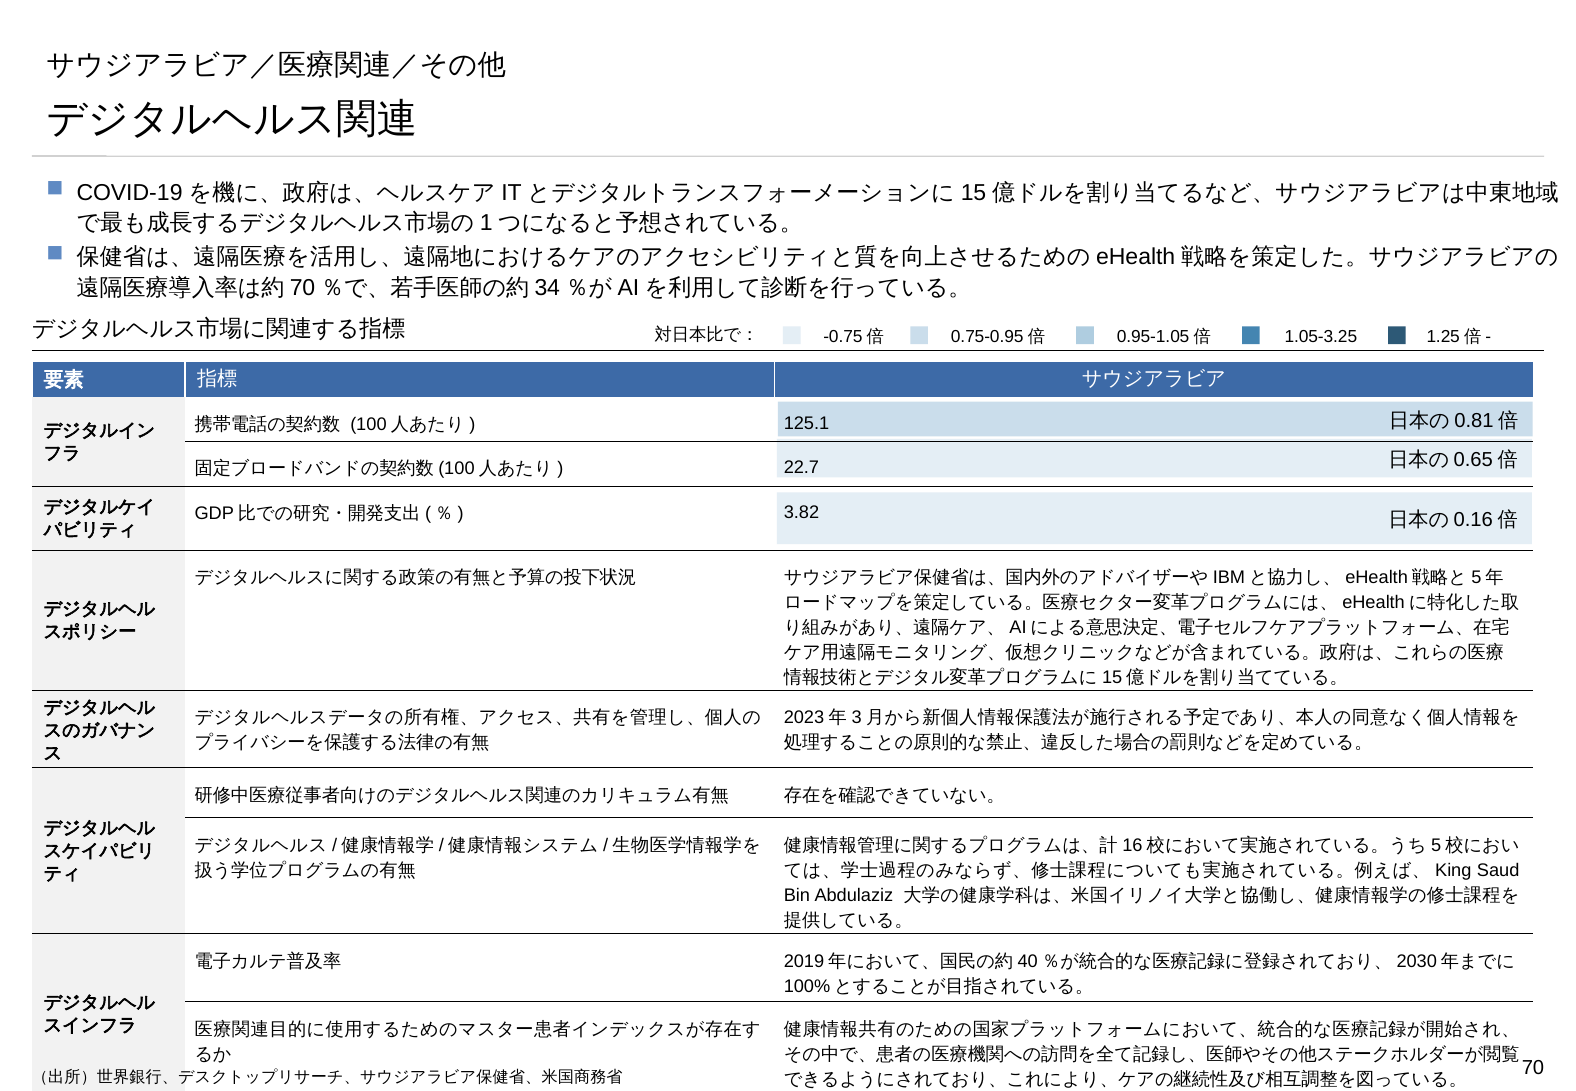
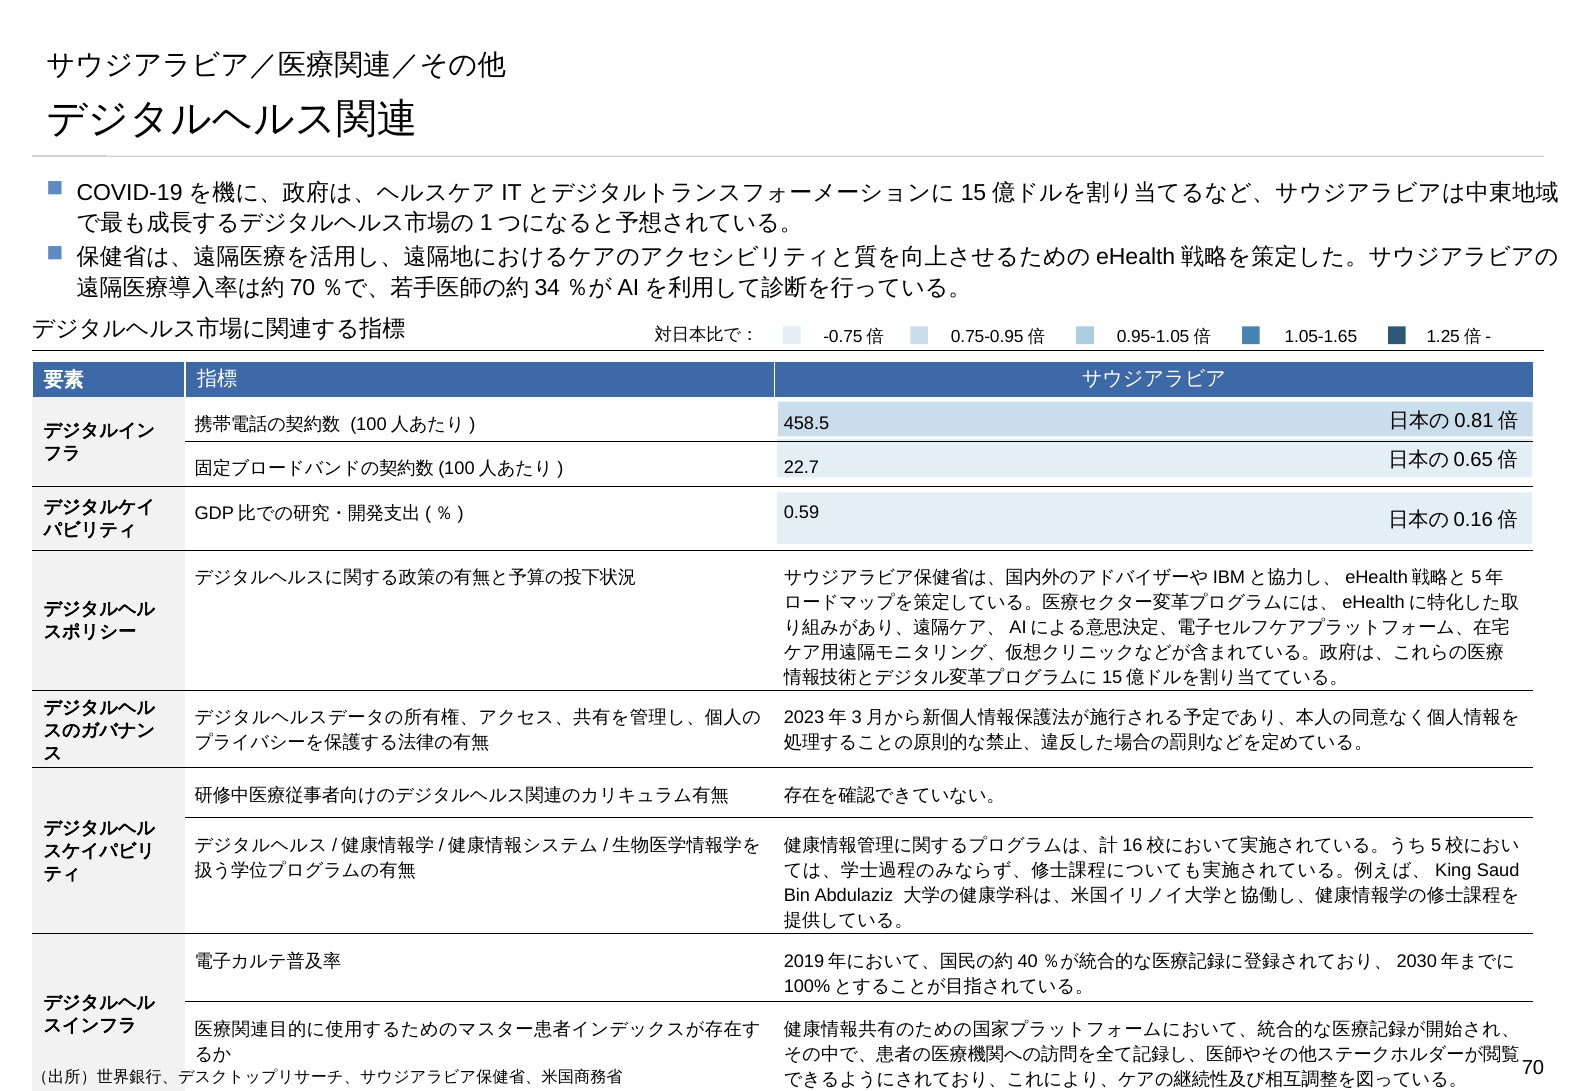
1.05-3.25: 1.05-3.25 -> 1.05-1.65
125.1: 125.1 -> 458.5
3.82: 3.82 -> 0.59
